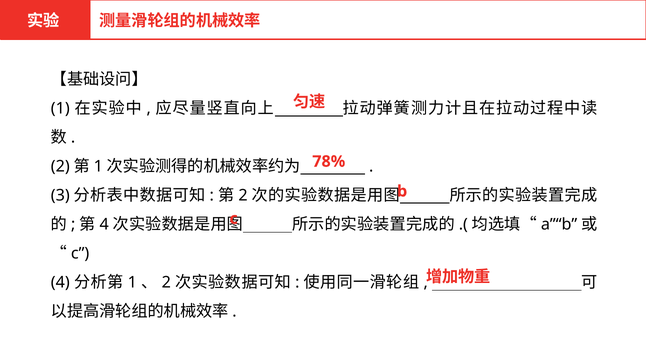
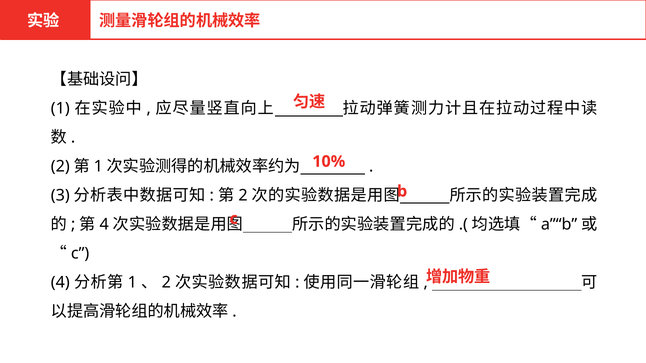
78%: 78% -> 10%
